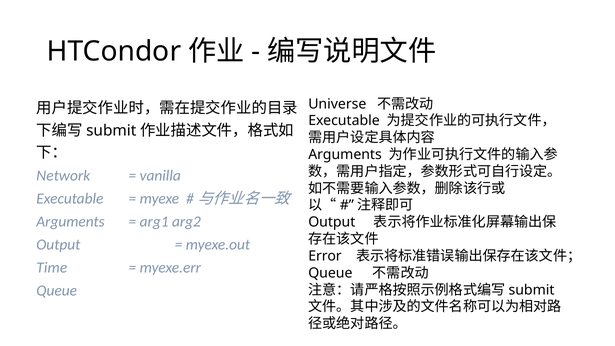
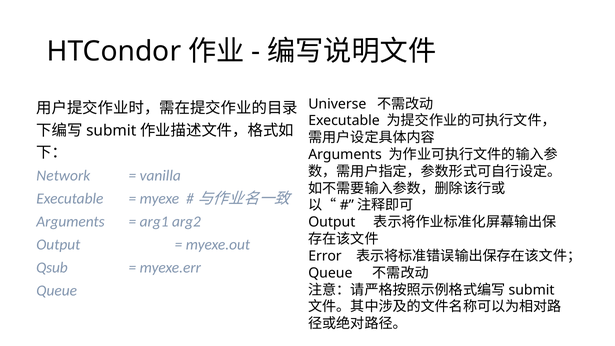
Time: Time -> Qsub
